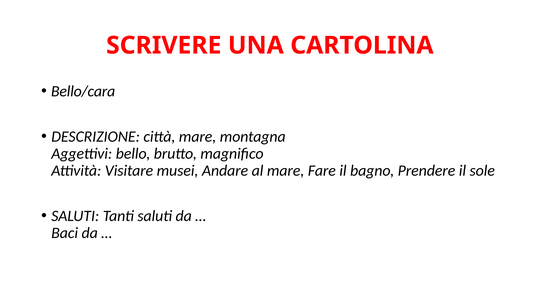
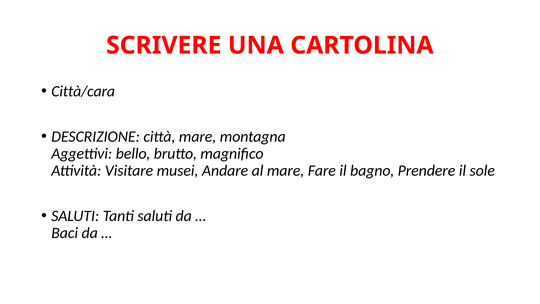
Bello/cara: Bello/cara -> Città/cara
